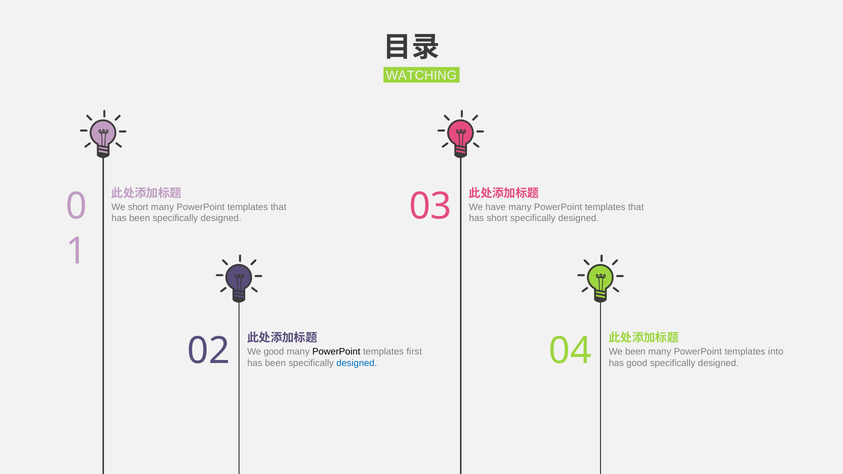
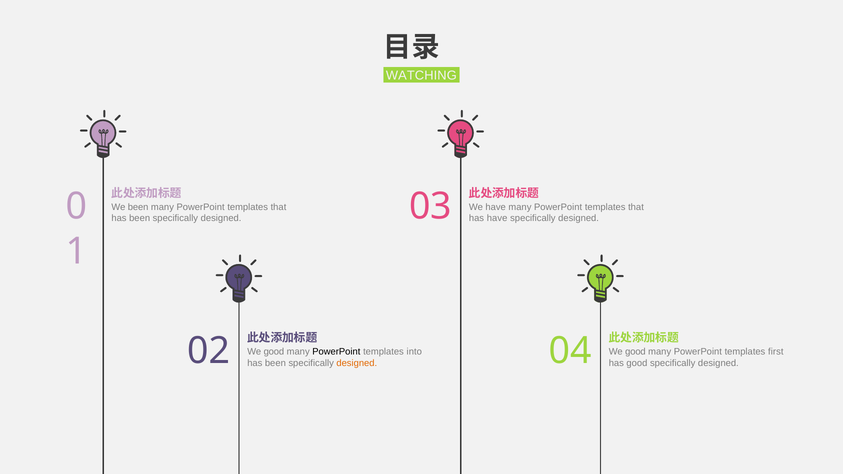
We short: short -> been
has short: short -> have
first: first -> into
been at (635, 352): been -> good
into: into -> first
designed at (357, 363) colour: blue -> orange
